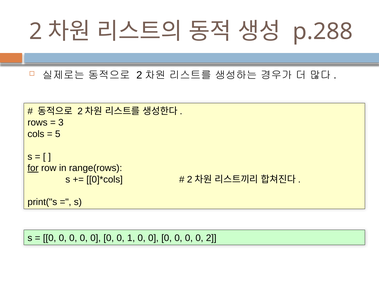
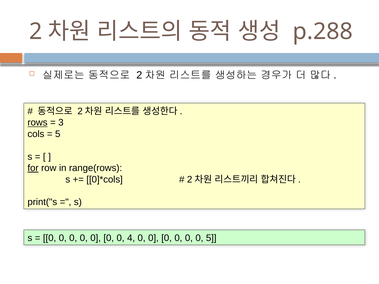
rows underline: none -> present
1: 1 -> 4
0 2: 2 -> 5
